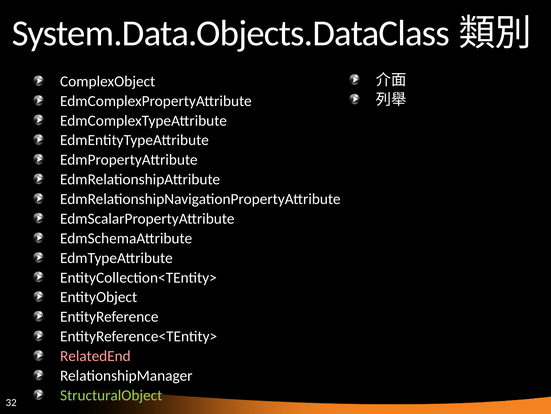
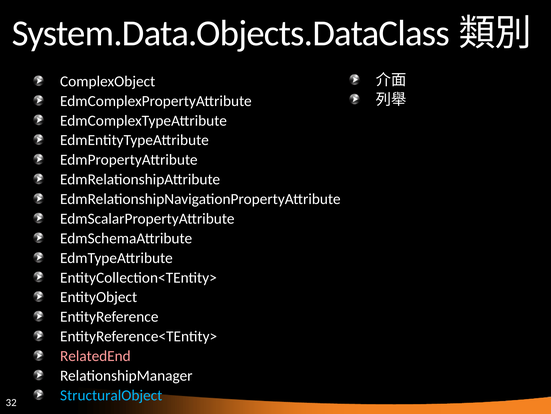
StructuralObject colour: light green -> light blue
